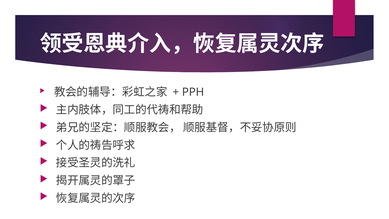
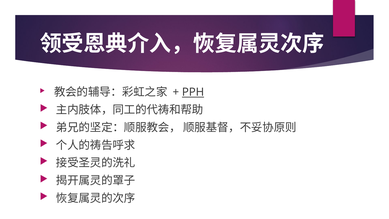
PPH underline: none -> present
